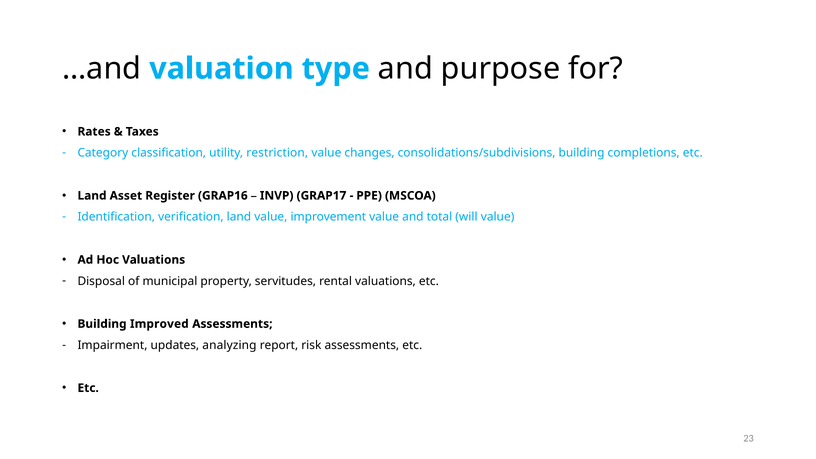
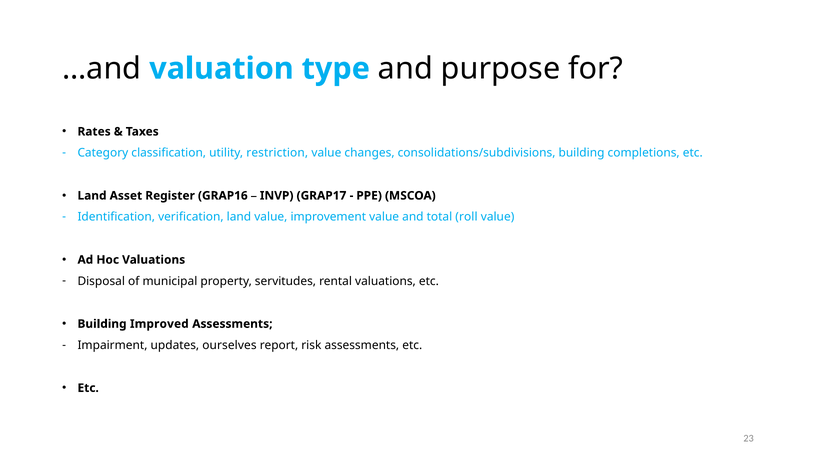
will: will -> roll
analyzing: analyzing -> ourselves
